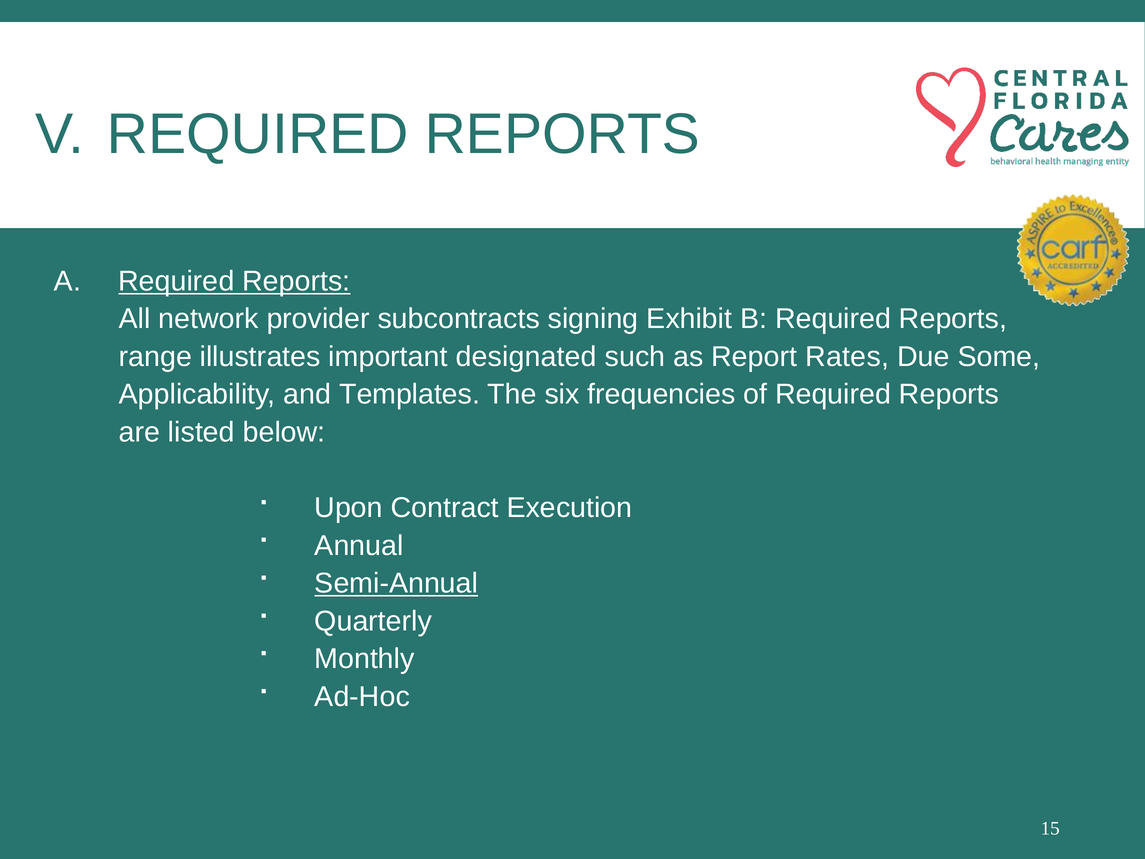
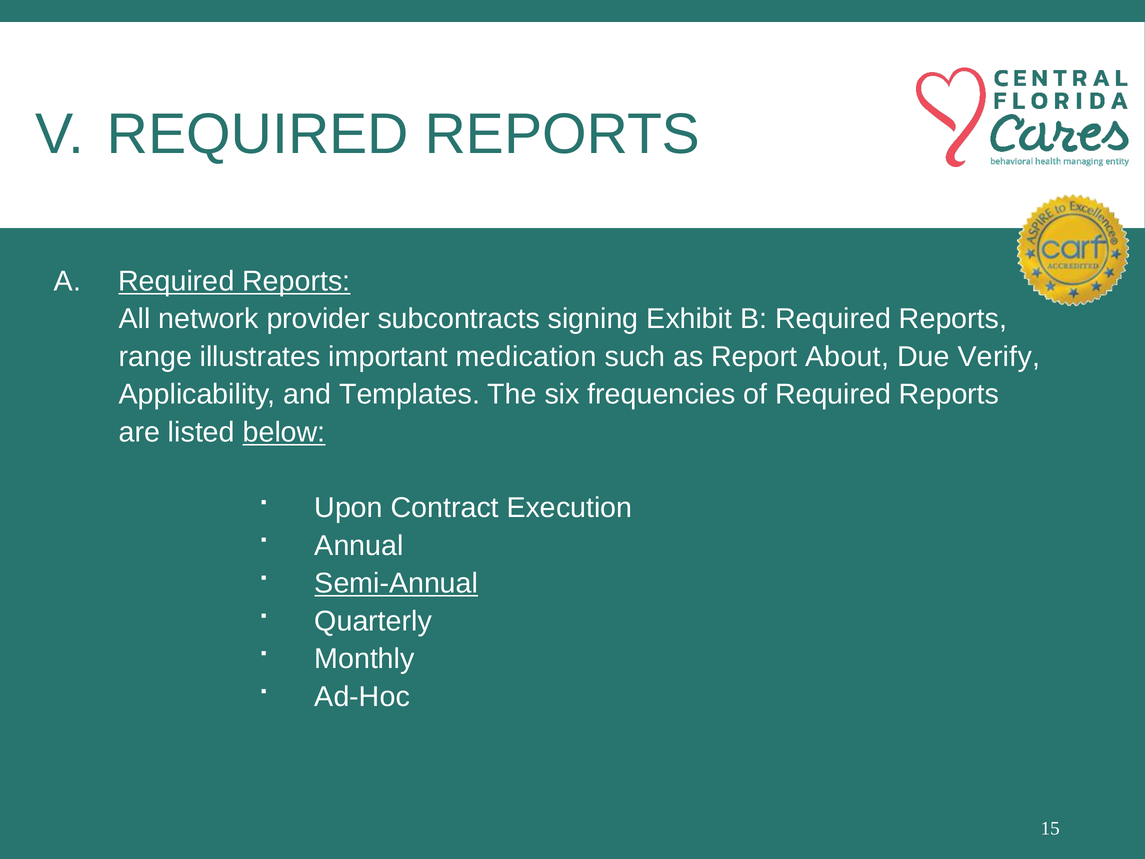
designated: designated -> medication
Rates: Rates -> About
Some: Some -> Verify
below underline: none -> present
